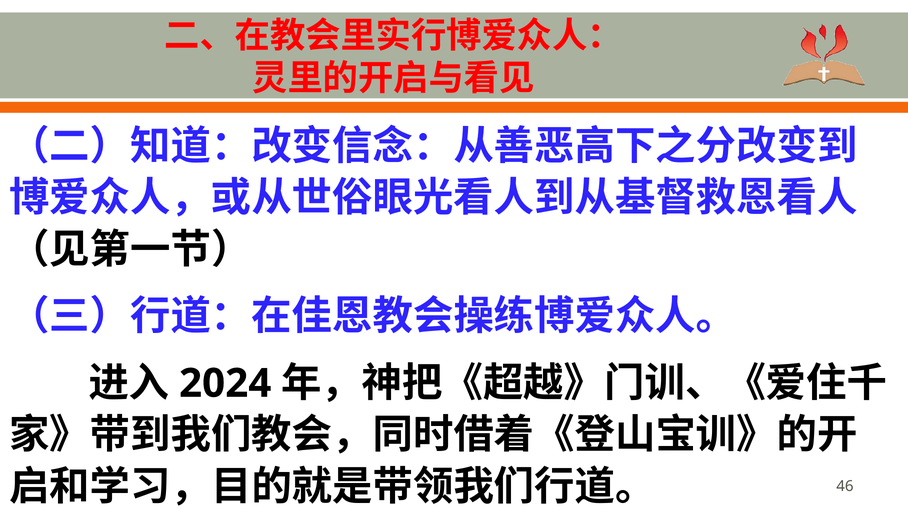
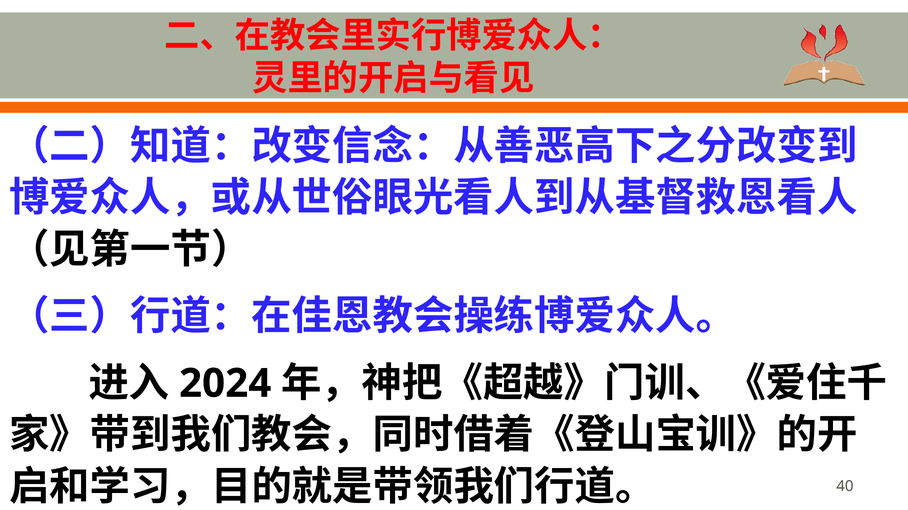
46: 46 -> 40
